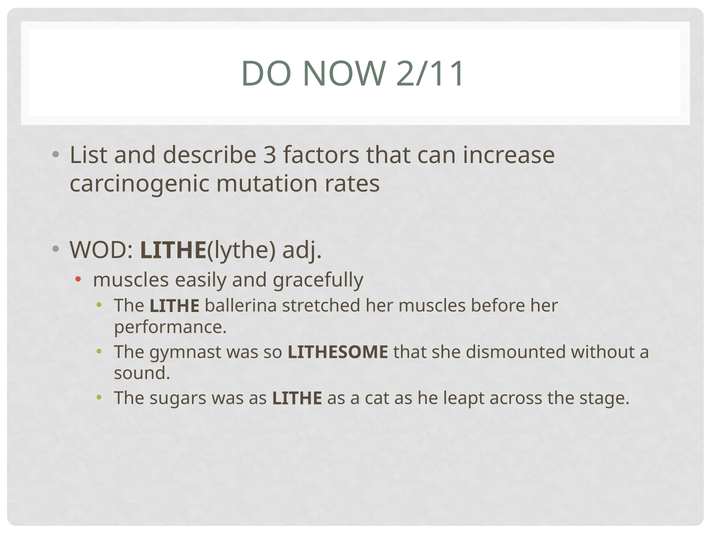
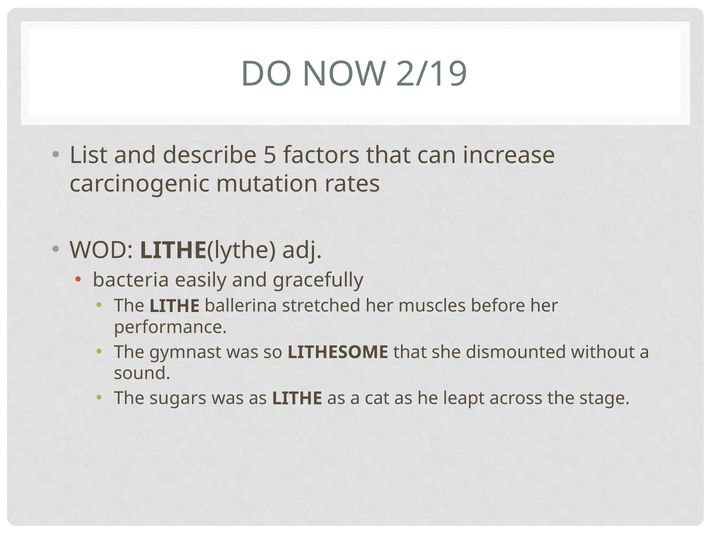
2/11: 2/11 -> 2/19
3: 3 -> 5
muscles at (131, 280): muscles -> bacteria
